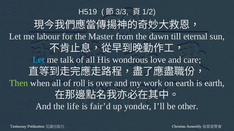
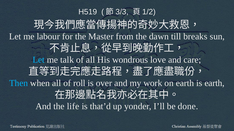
eternal: eternal -> breaks
Then colour: light green -> light blue
fair’d: fair’d -> that’d
other: other -> done
